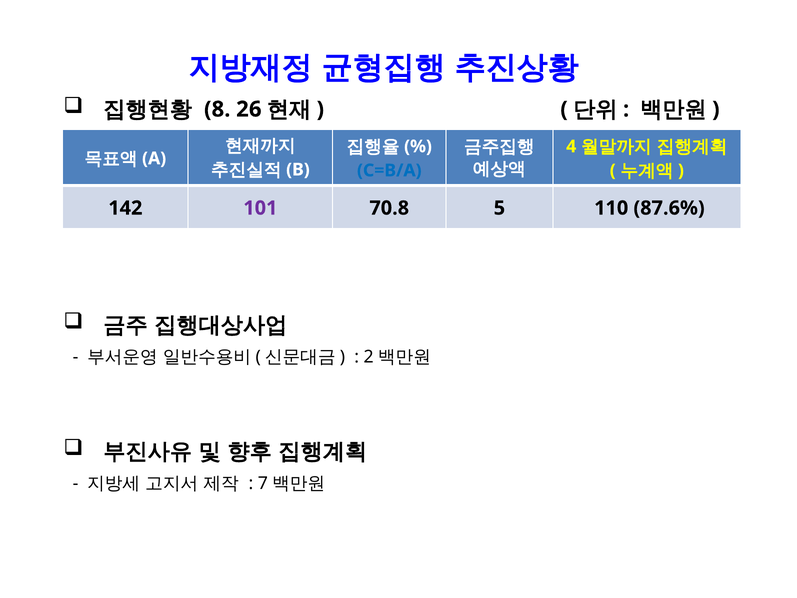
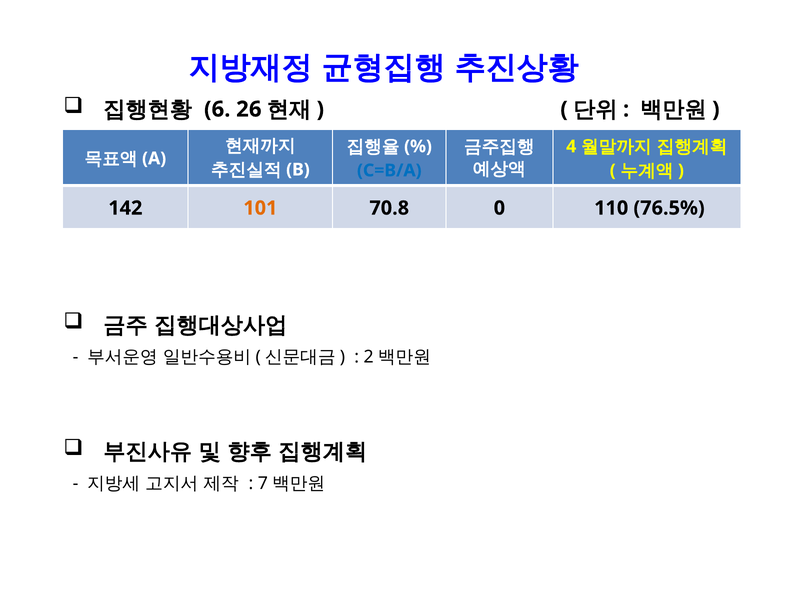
8: 8 -> 6
101 colour: purple -> orange
5: 5 -> 0
87.6%: 87.6% -> 76.5%
